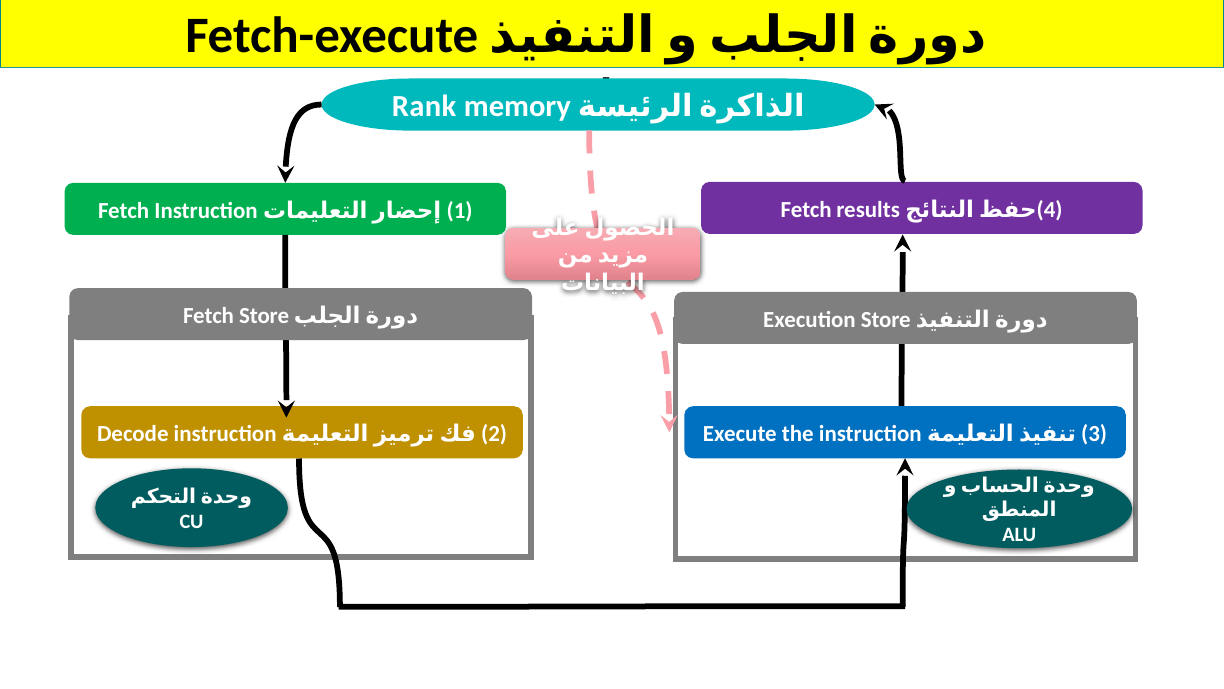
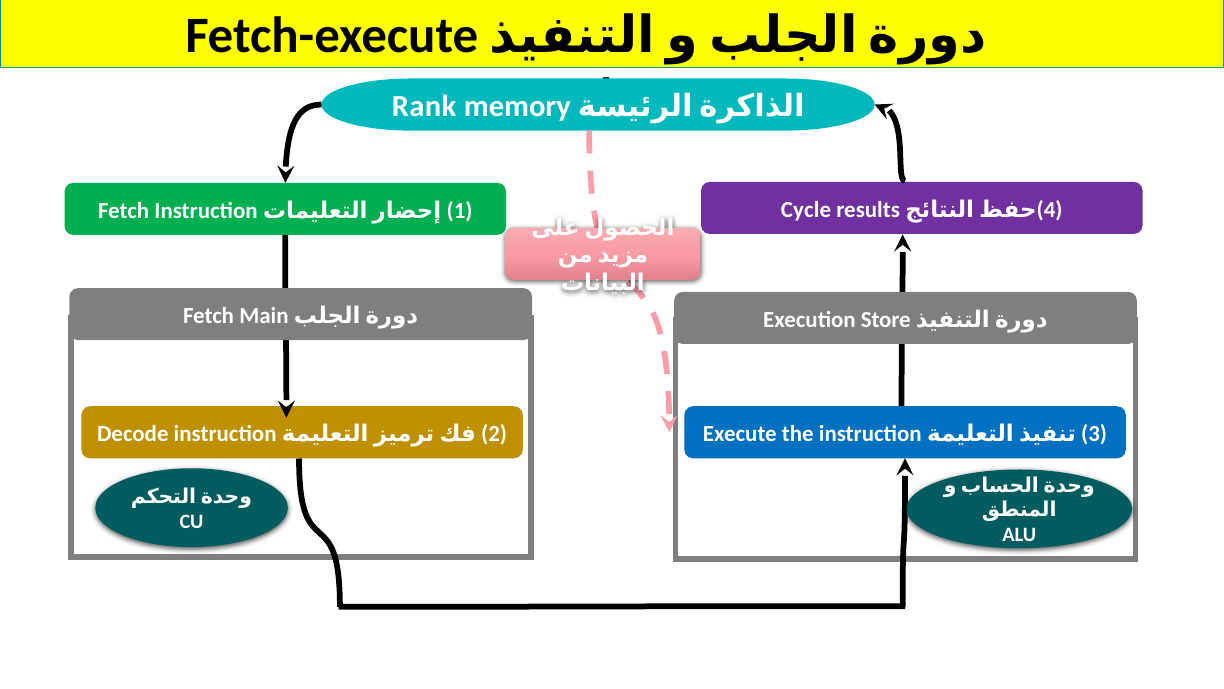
Fetch at (806, 209): Fetch -> Cycle
Fetch Store: Store -> Main
